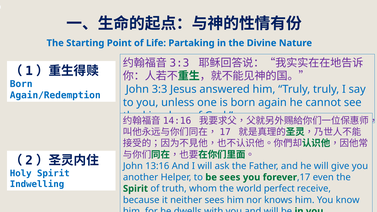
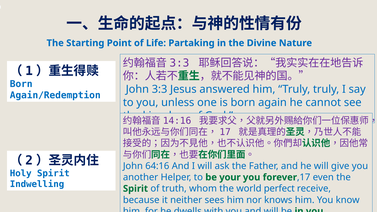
13:16: 13:16 -> 64:16
be sees: sees -> your
